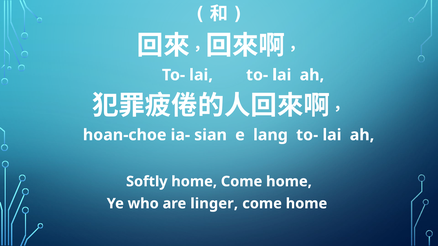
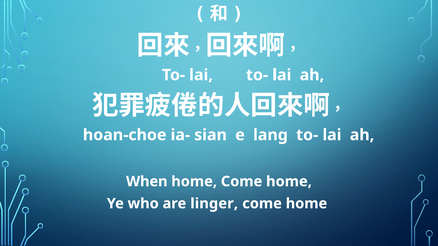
Softly: Softly -> When
